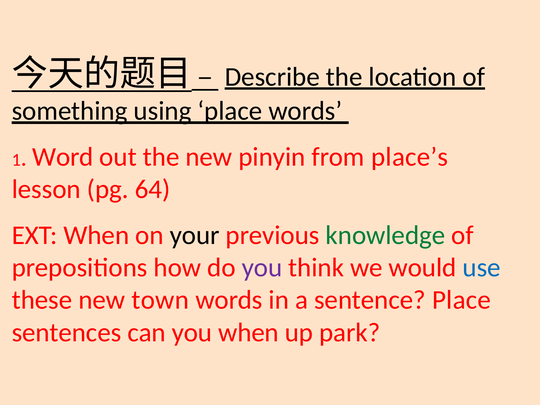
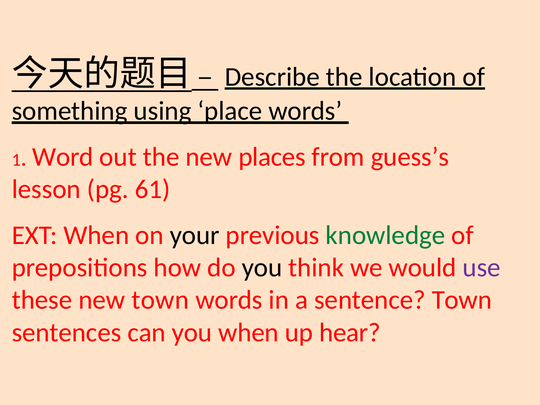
pinyin: pinyin -> places
place’s: place’s -> guess’s
64: 64 -> 61
you at (262, 268) colour: purple -> black
use colour: blue -> purple
sentence Place: Place -> Town
park: park -> hear
